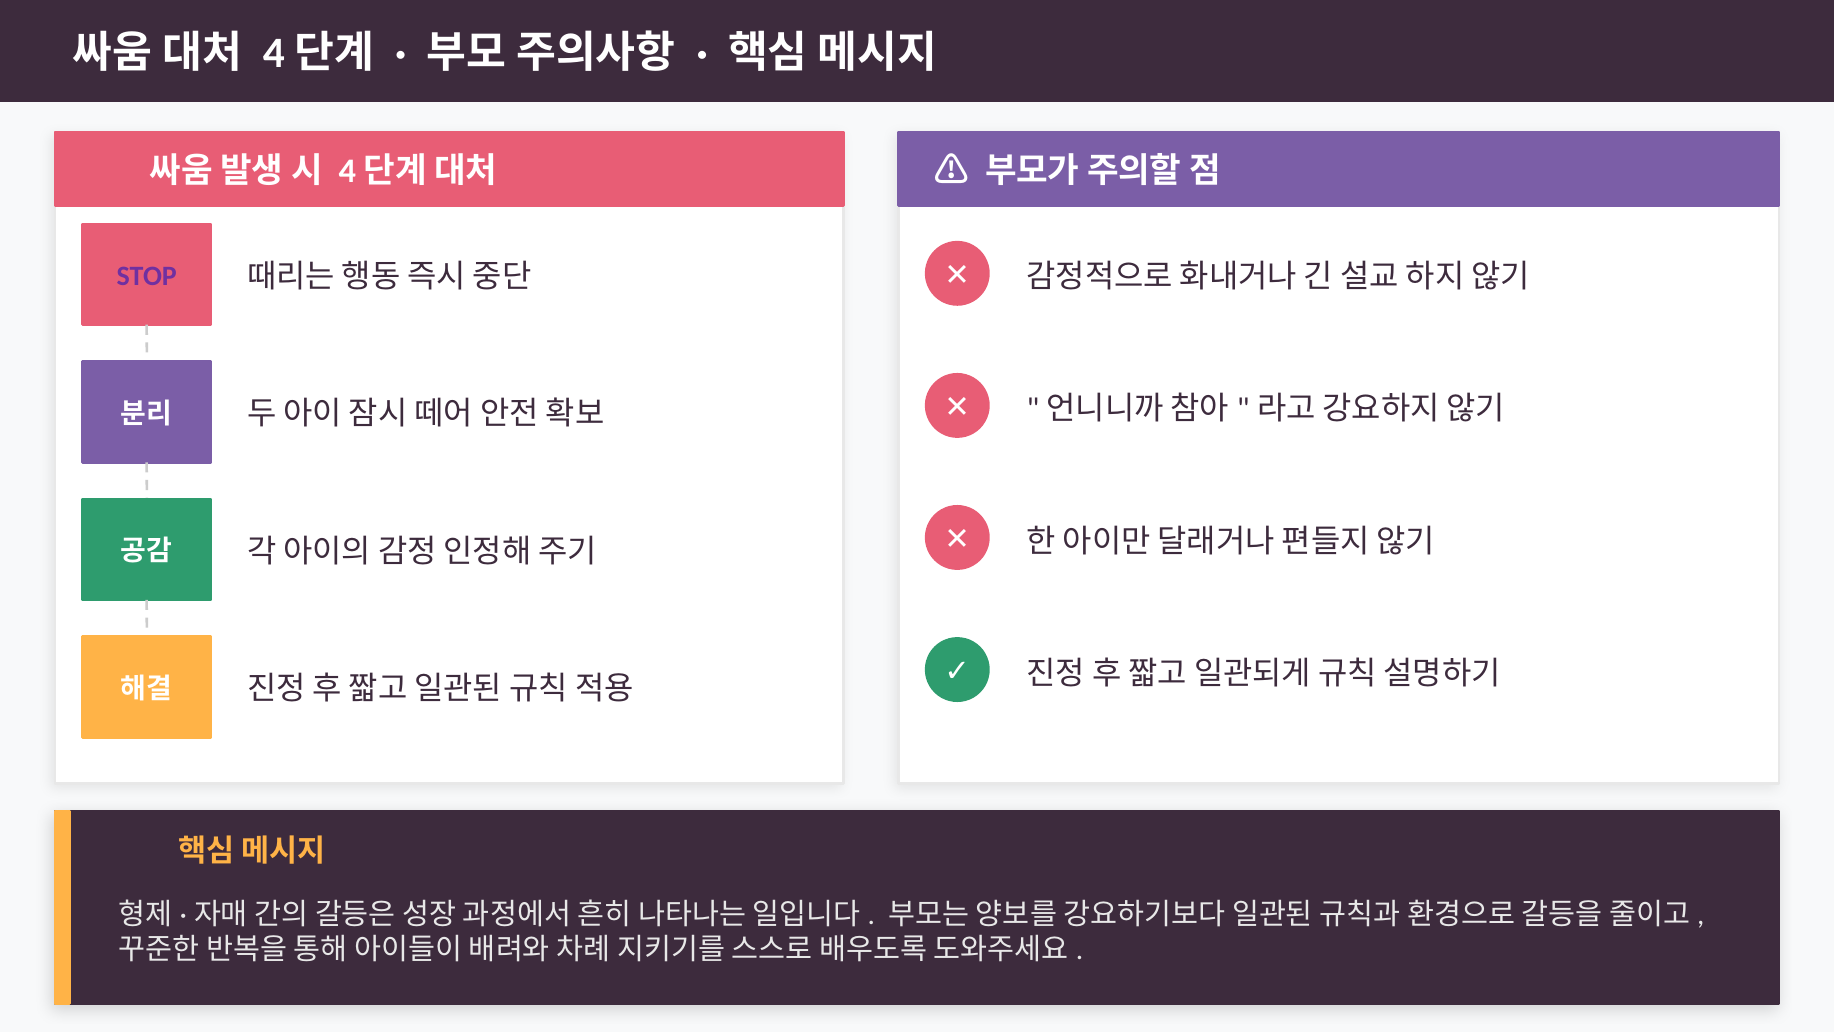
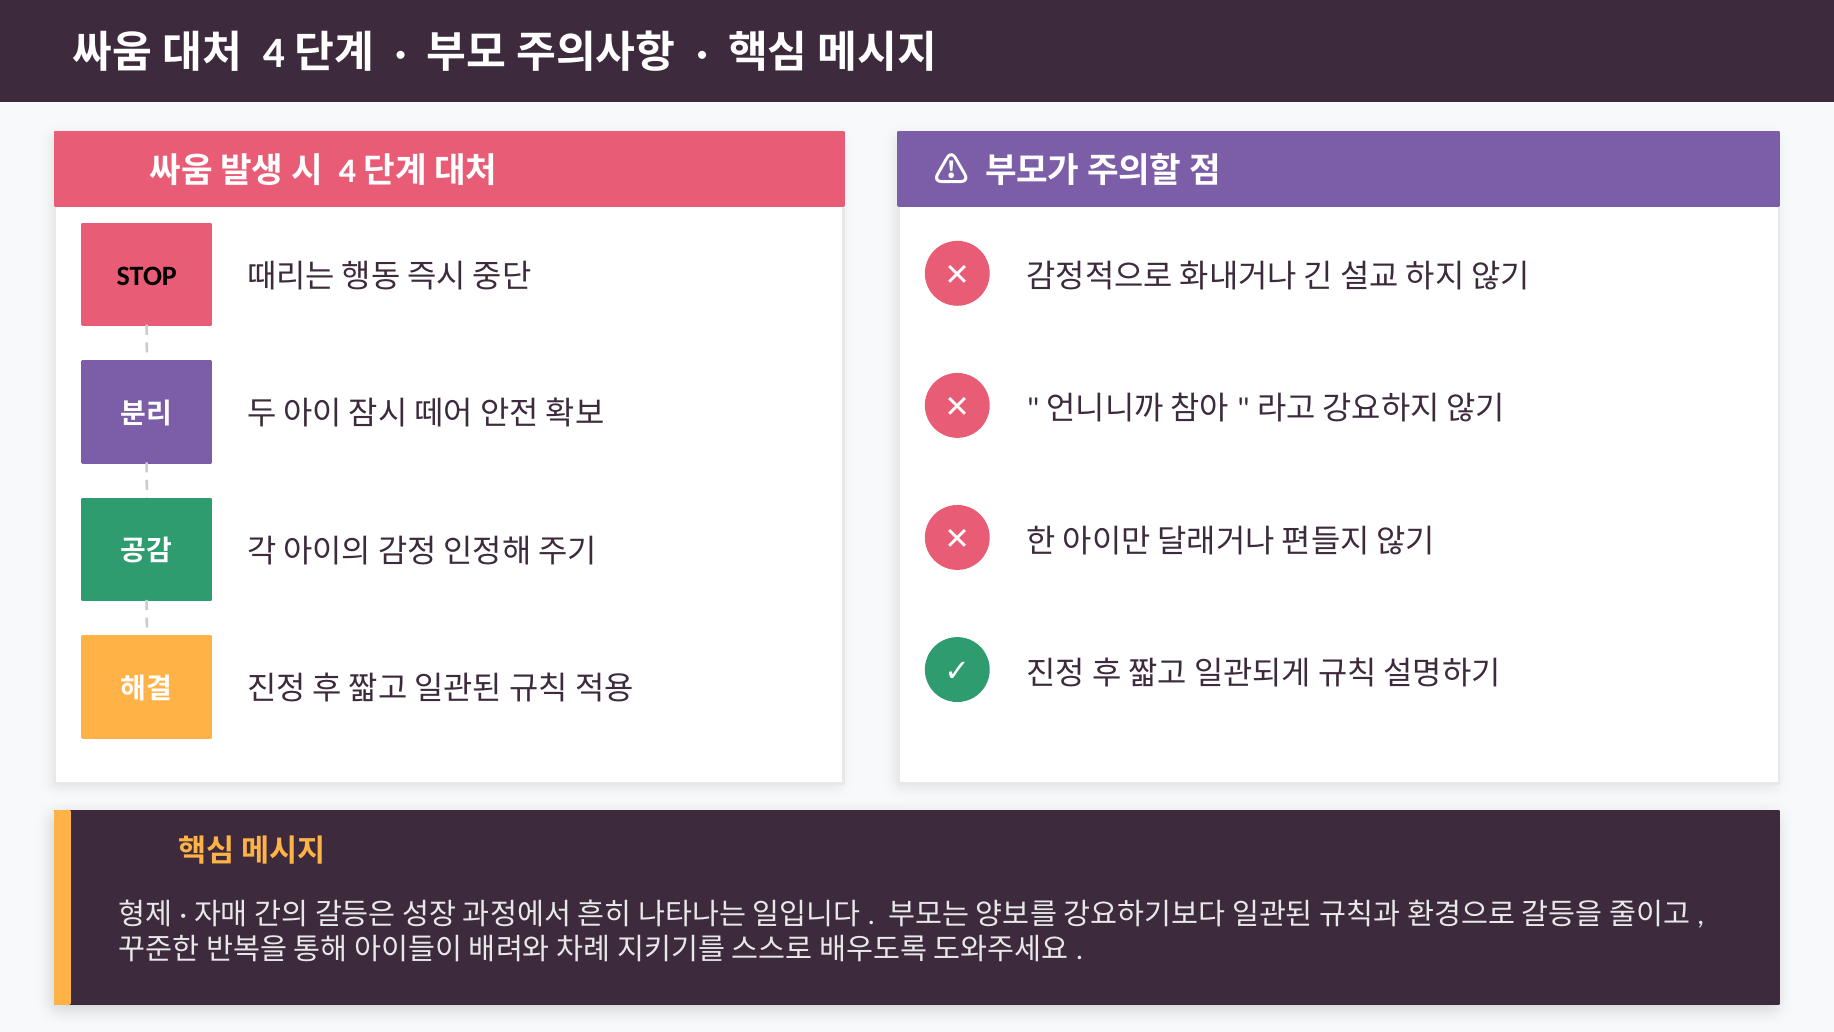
STOP colour: purple -> black
